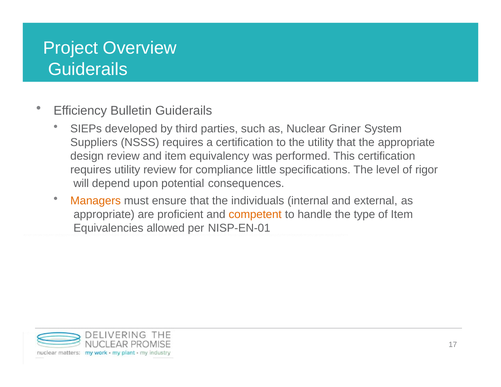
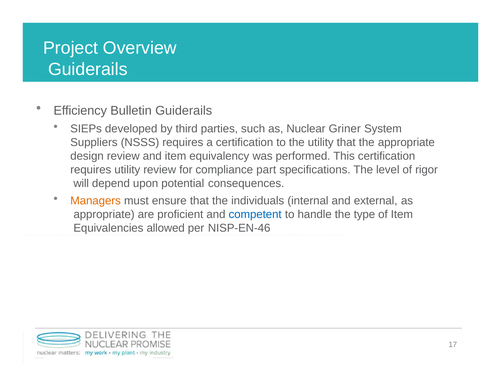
little: little -> part
competent colour: orange -> blue
NISP-EN-01: NISP-EN-01 -> NISP-EN-46
